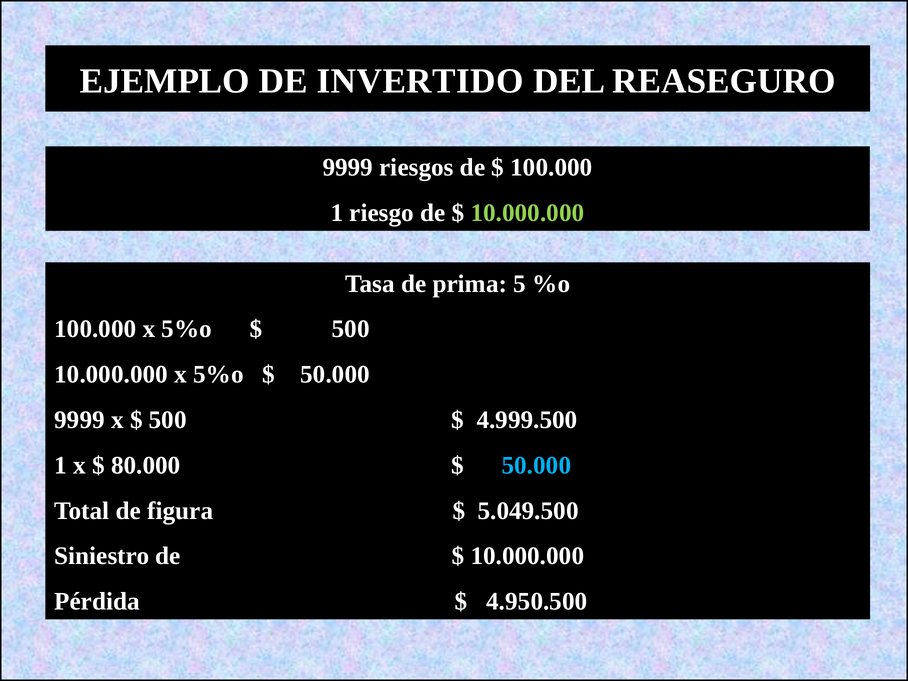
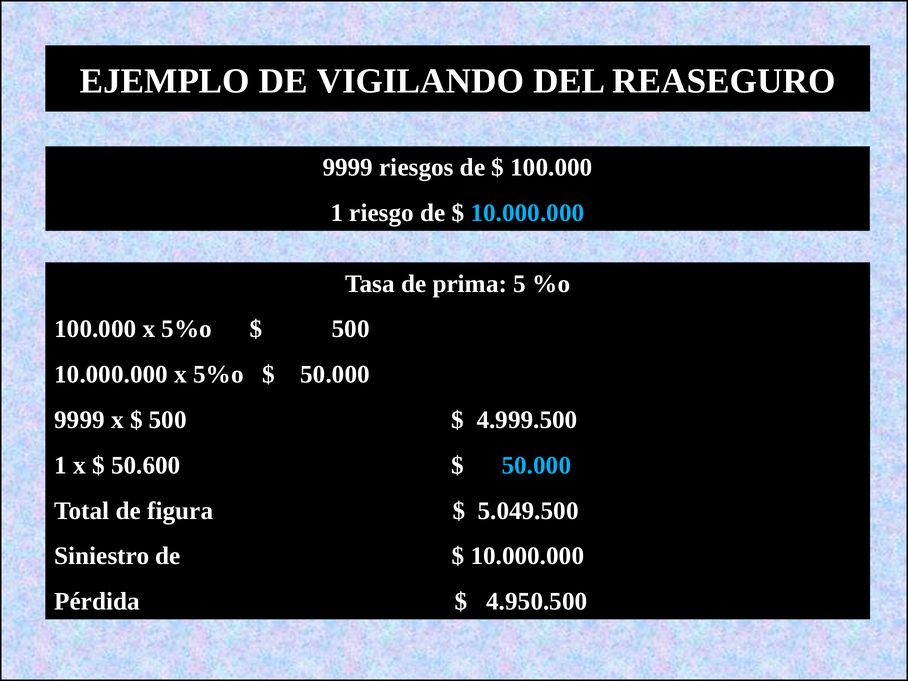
INVERTIDO: INVERTIDO -> VIGILANDO
10.000.000 at (527, 213) colour: light green -> light blue
80.000: 80.000 -> 50.600
